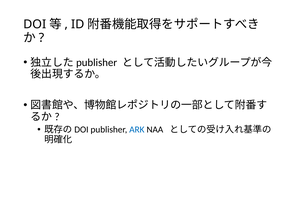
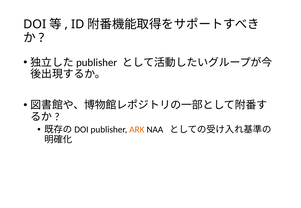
ARK colour: blue -> orange
